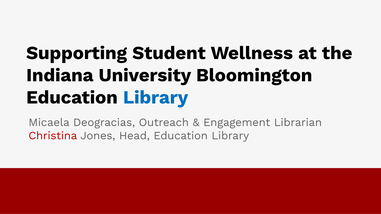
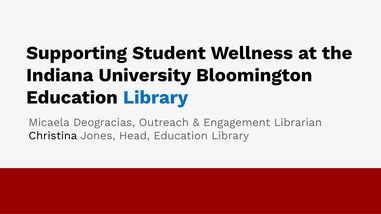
Christina colour: red -> black
